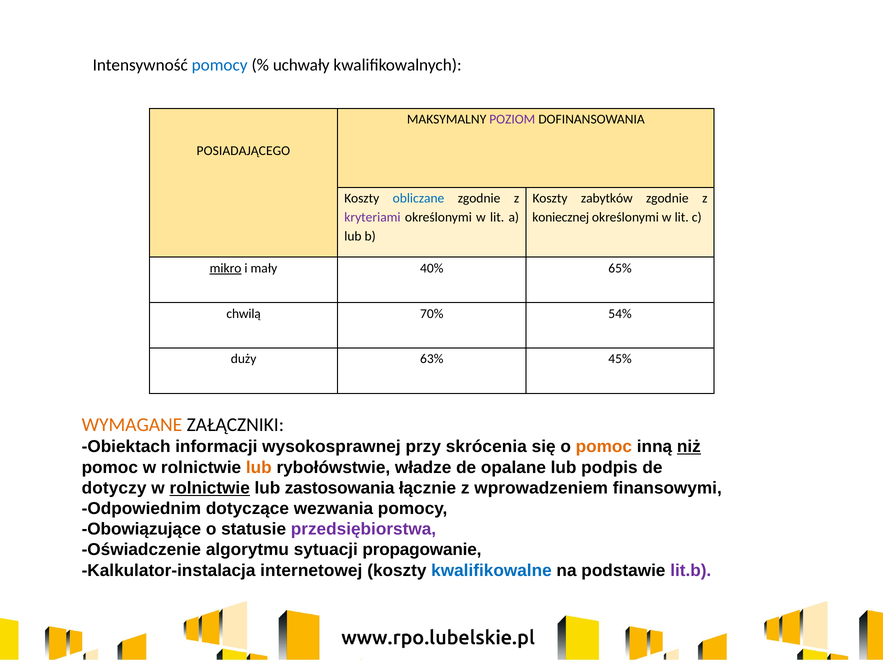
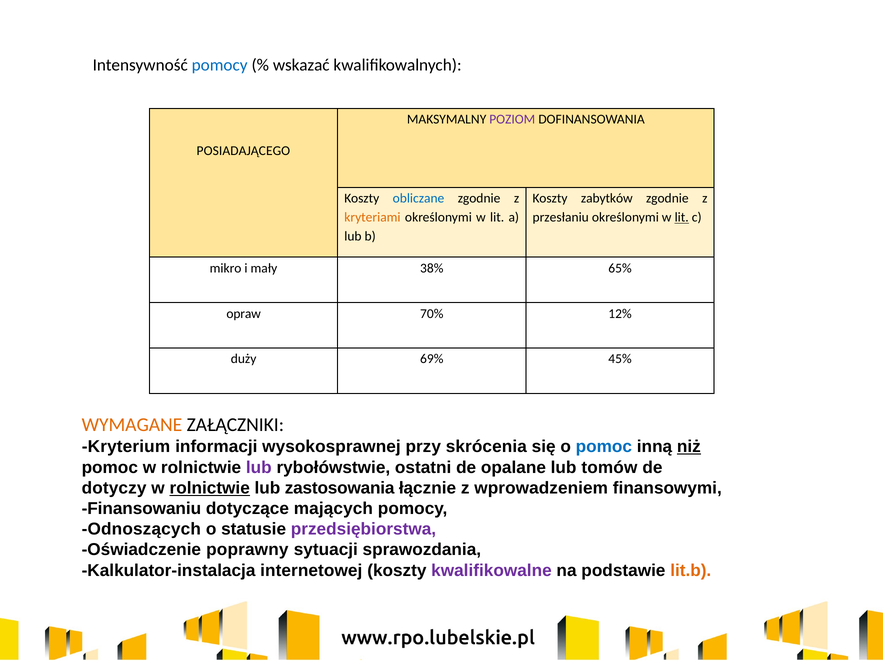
uchwały: uchwały -> wskazać
kryteriami colour: purple -> orange
koniecznej: koniecznej -> przesłaniu
lit at (682, 217) underline: none -> present
mikro underline: present -> none
40%: 40% -> 38%
chwilą: chwilą -> opraw
54%: 54% -> 12%
63%: 63% -> 69%
Obiektach: Obiektach -> Kryterium
pomoc at (604, 447) colour: orange -> blue
lub at (259, 468) colour: orange -> purple
władze: władze -> ostatni
podpis: podpis -> tomów
Odpowiednim: Odpowiednim -> Finansowaniu
wezwania: wezwania -> mających
Obowiązujące: Obowiązujące -> Odnoszących
algorytmu: algorytmu -> poprawny
propagowanie: propagowanie -> sprawozdania
kwalifikowalne colour: blue -> purple
lit.b colour: purple -> orange
